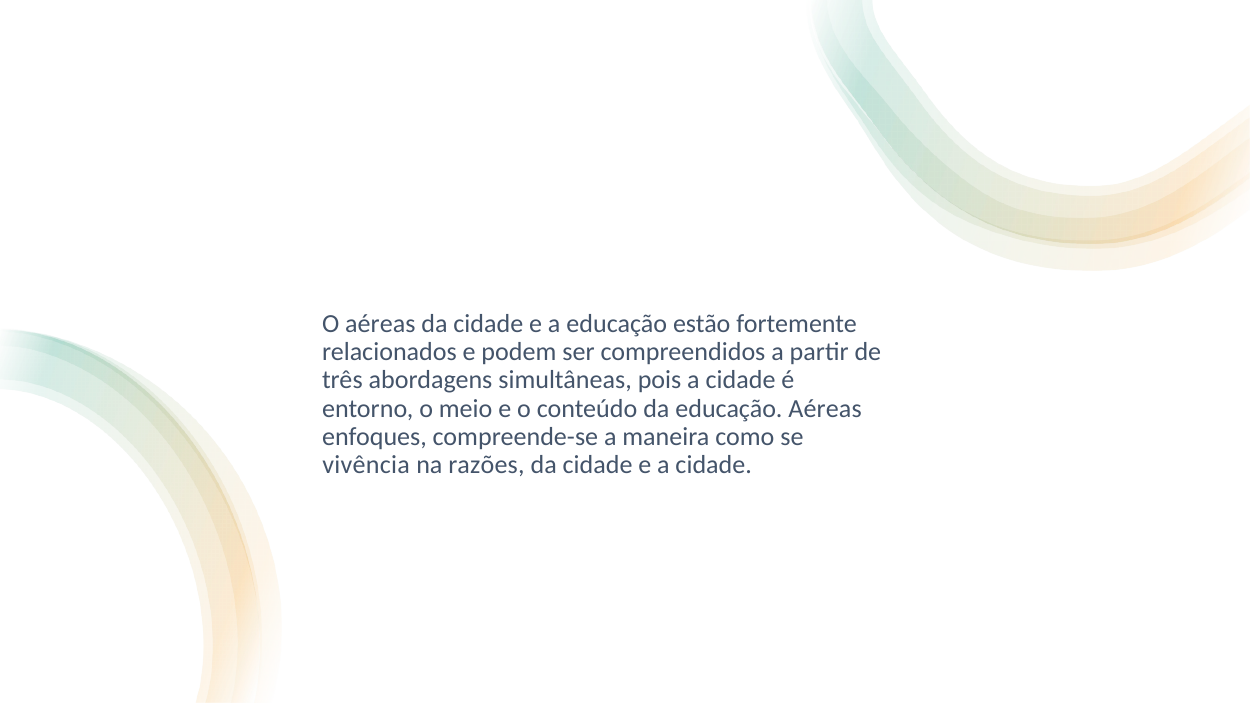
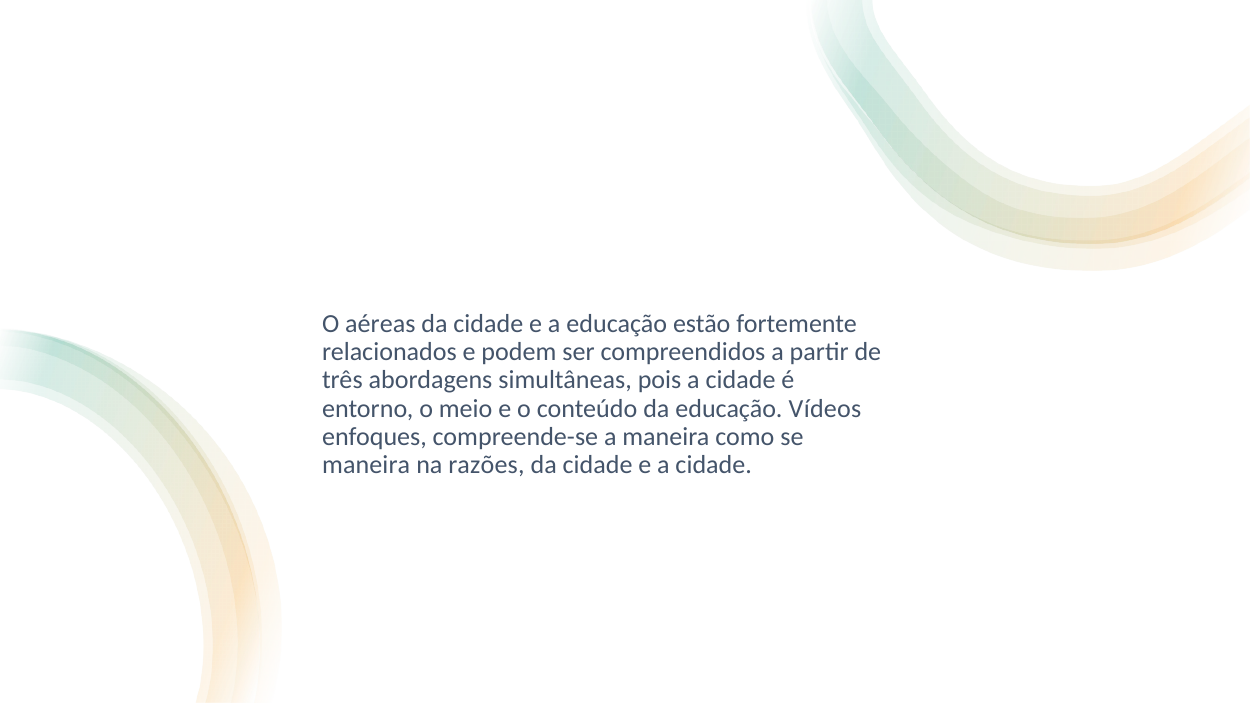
educação Aéreas: Aéreas -> Vídeos
vivência at (366, 465): vivência -> maneira
